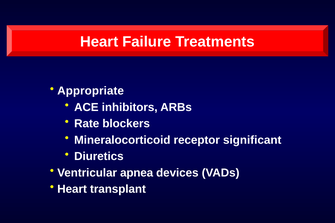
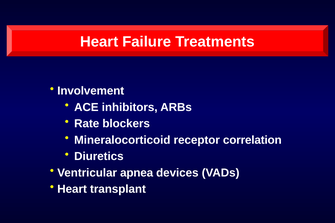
Appropriate: Appropriate -> Involvement
significant: significant -> correlation
